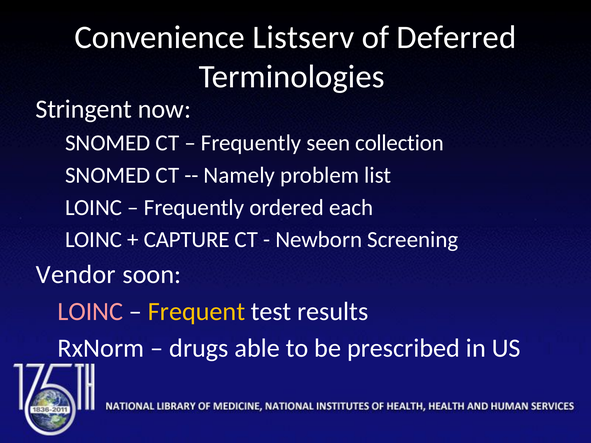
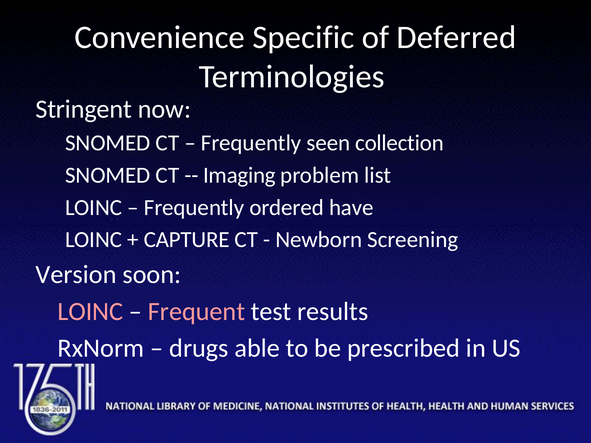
Listserv: Listserv -> Specific
Namely: Namely -> Imaging
each: each -> have
Vendor: Vendor -> Version
Frequent colour: yellow -> pink
